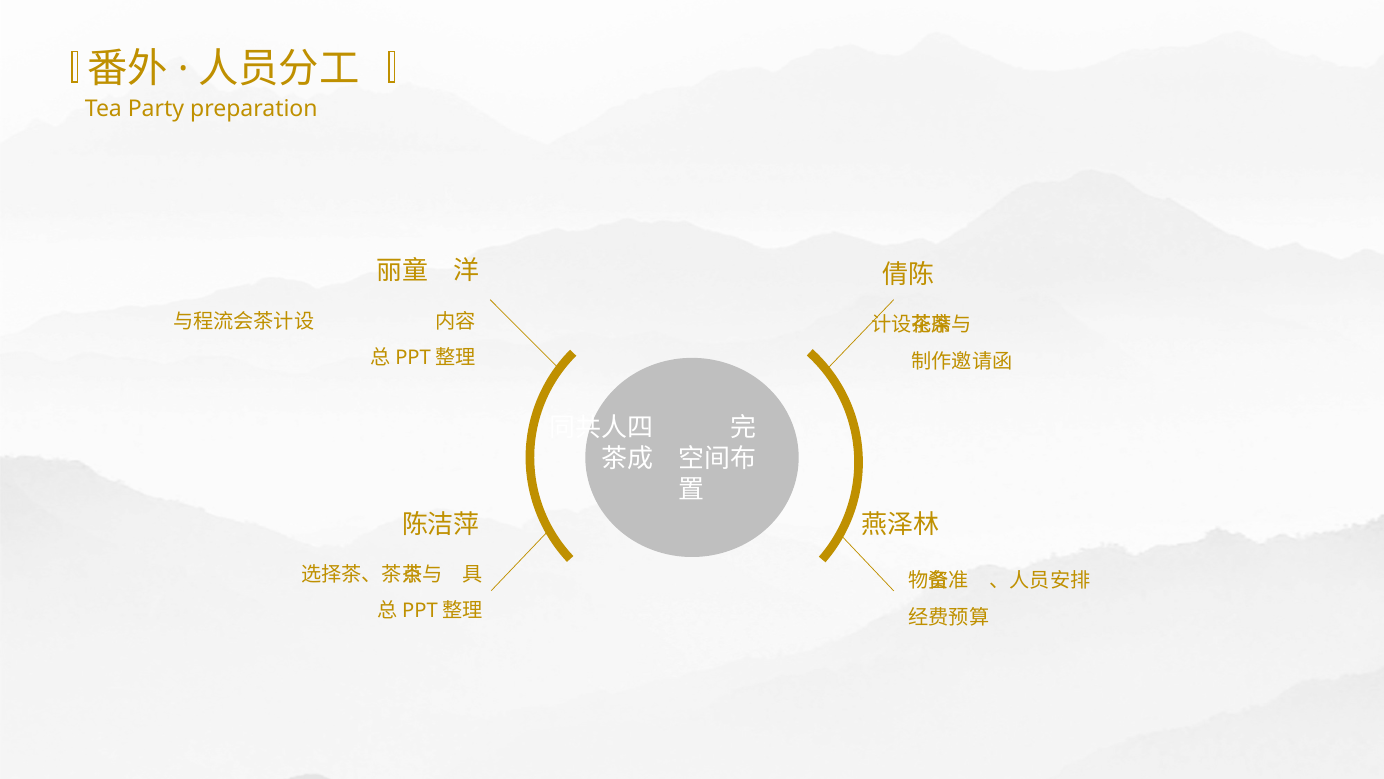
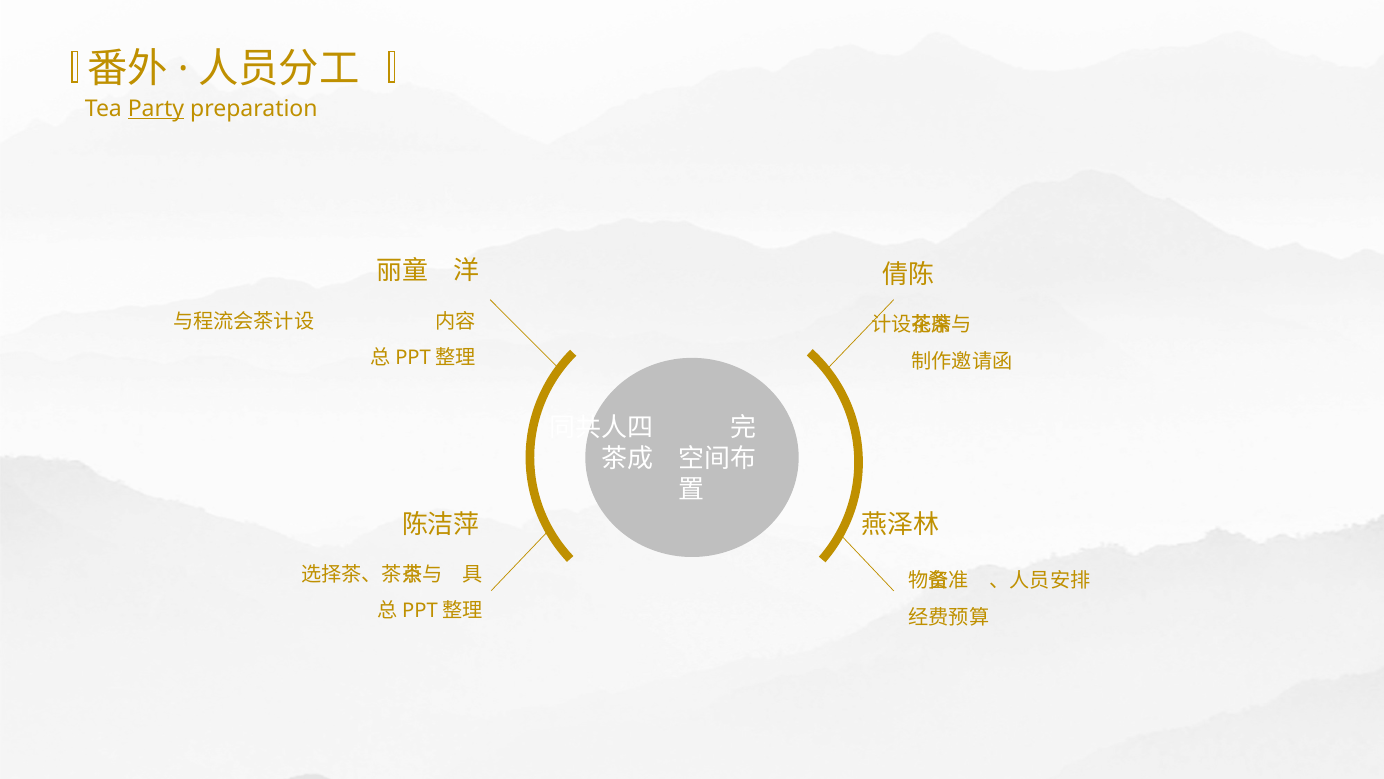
Party underline: none -> present
